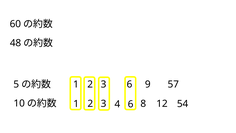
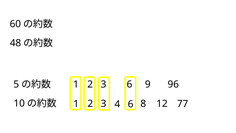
57: 57 -> 96
54: 54 -> 77
